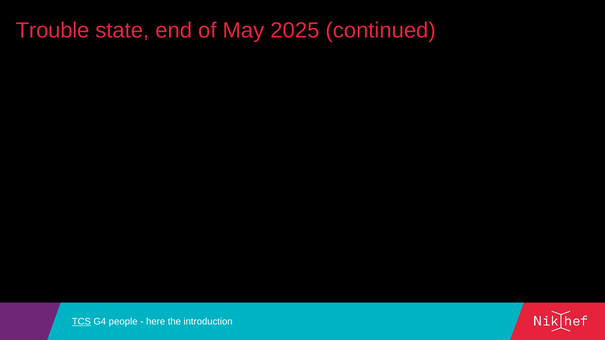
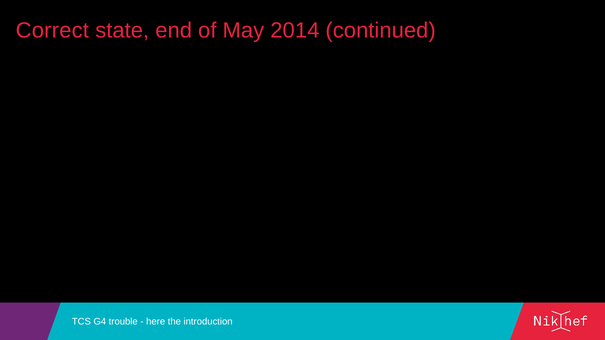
Trouble: Trouble -> Correct
2025: 2025 -> 2014
TCS underline: present -> none
people: people -> trouble
